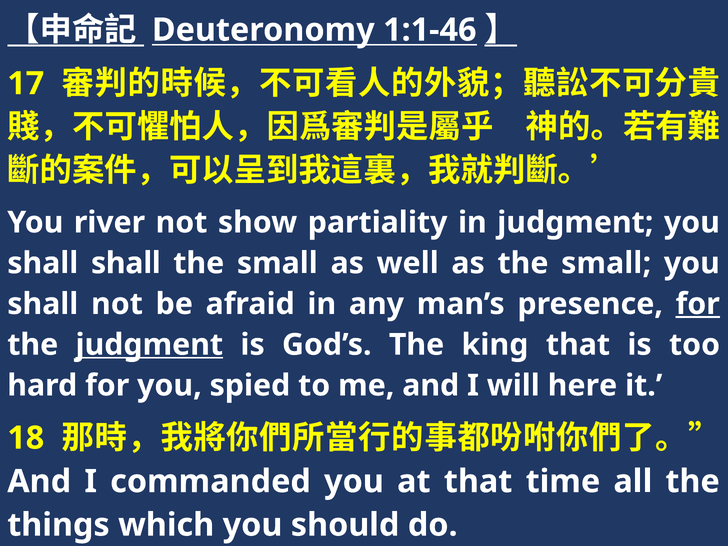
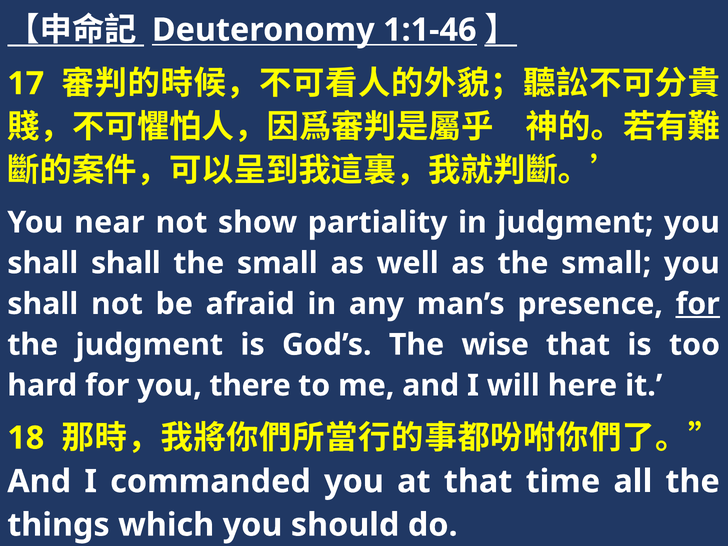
river: river -> near
judgment at (149, 345) underline: present -> none
king: king -> wise
spied: spied -> there
